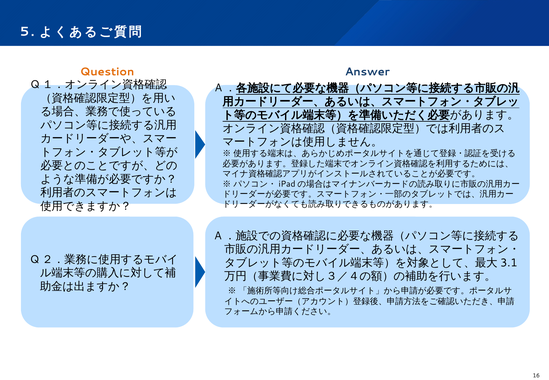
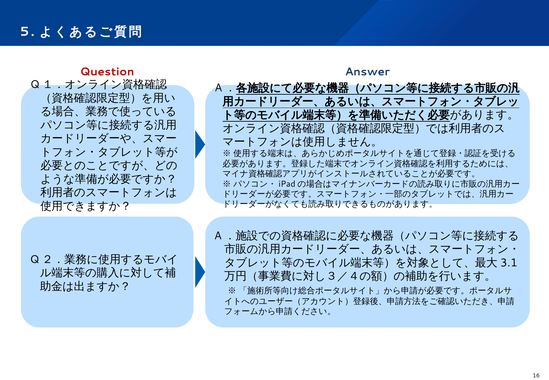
Question colour: orange -> red
